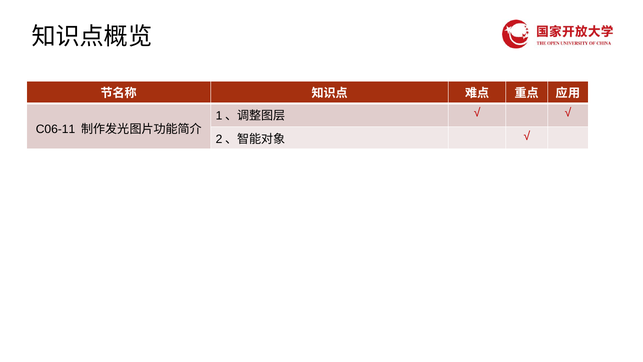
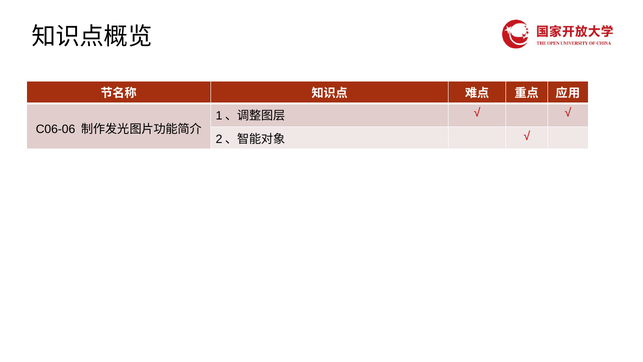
C06-11: C06-11 -> C06-06
